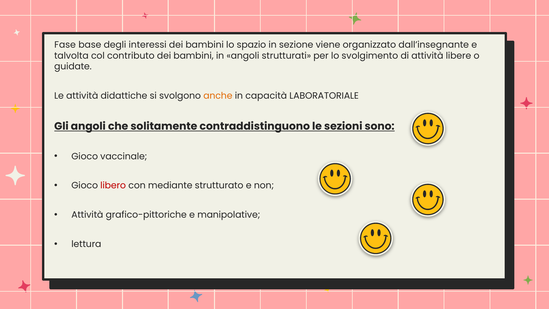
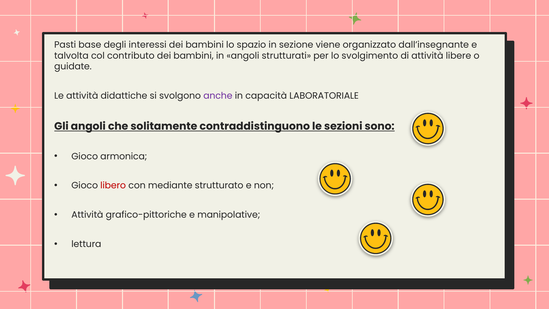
Fase: Fase -> Pasti
anche at (218, 96) colour: orange -> purple
vaccinale: vaccinale -> armonica
